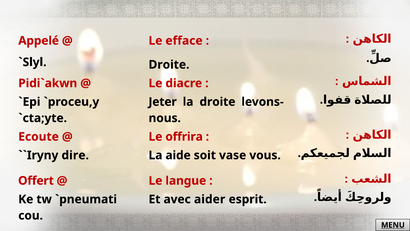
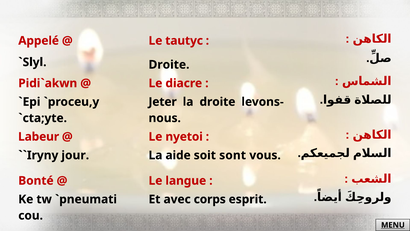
efface: efface -> tautyc
Ecoute: Ecoute -> Labeur
offrira: offrira -> nyetoi
dire: dire -> jour
vase: vase -> sont
Offert: Offert -> Bonté
aider: aider -> corps
